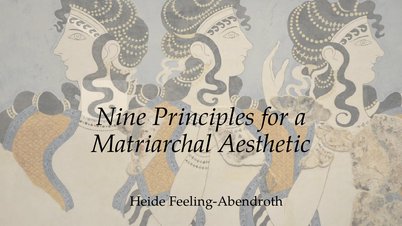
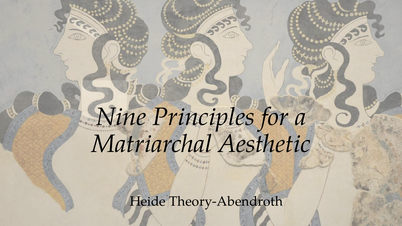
Feeling-Abendroth: Feeling-Abendroth -> Theory-Abendroth
